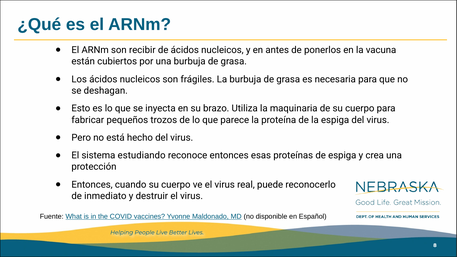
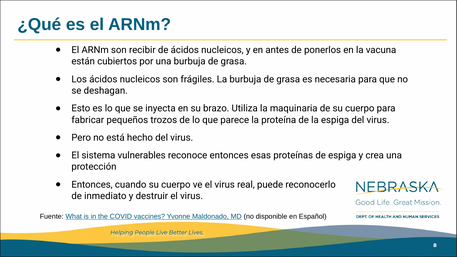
estudiando: estudiando -> vulnerables
